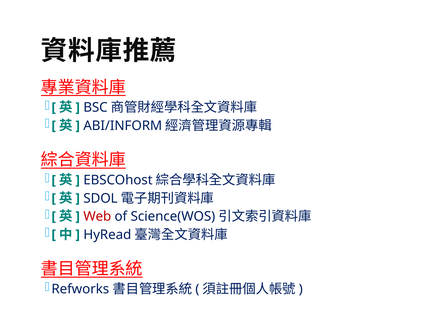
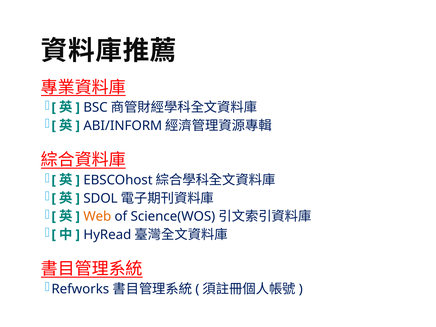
Web colour: red -> orange
